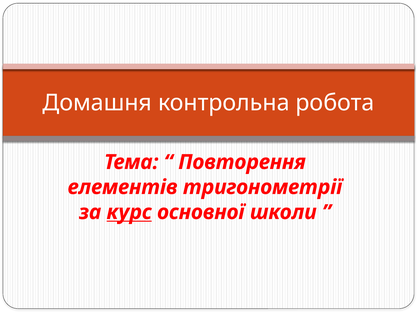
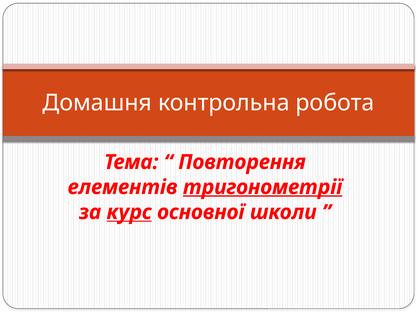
тригонометрії underline: none -> present
